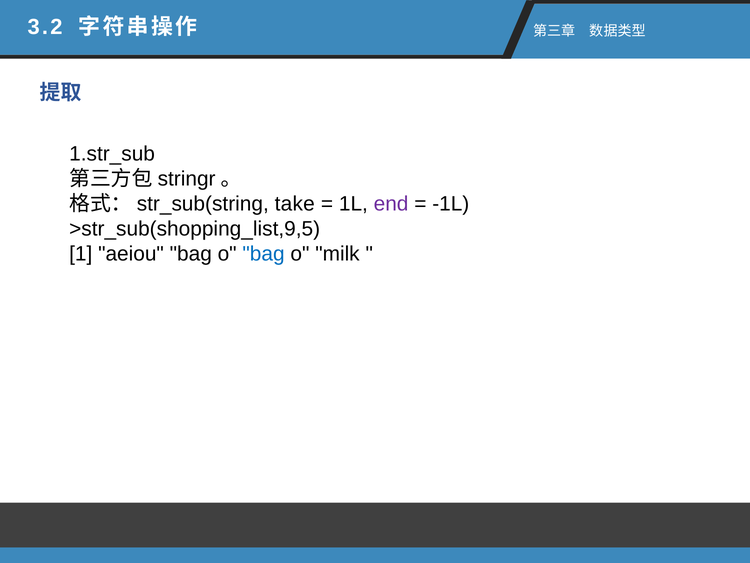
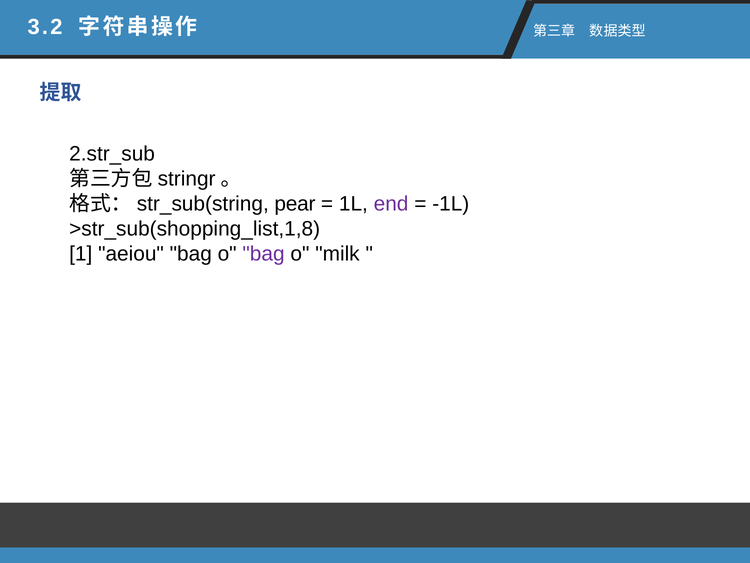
1.str_sub: 1.str_sub -> 2.str_sub
take: take -> pear
>str_sub(shopping_list,9,5: >str_sub(shopping_list,9,5 -> >str_sub(shopping_list,1,8
bag at (264, 254) colour: blue -> purple
